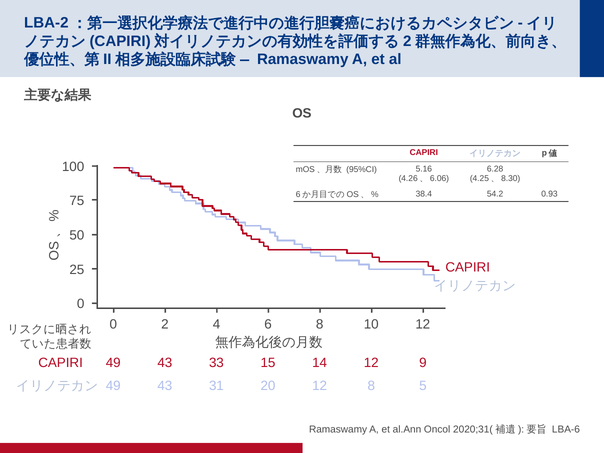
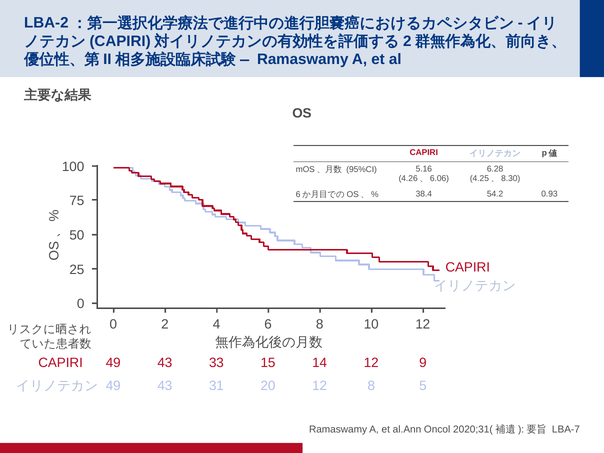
LBA-6: LBA-6 -> LBA-7
